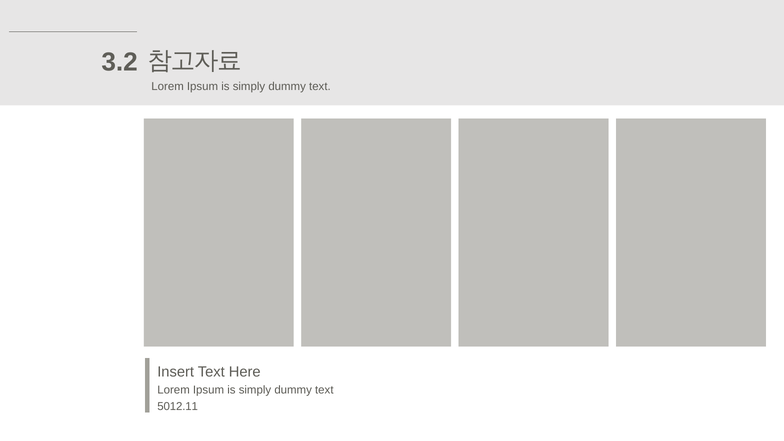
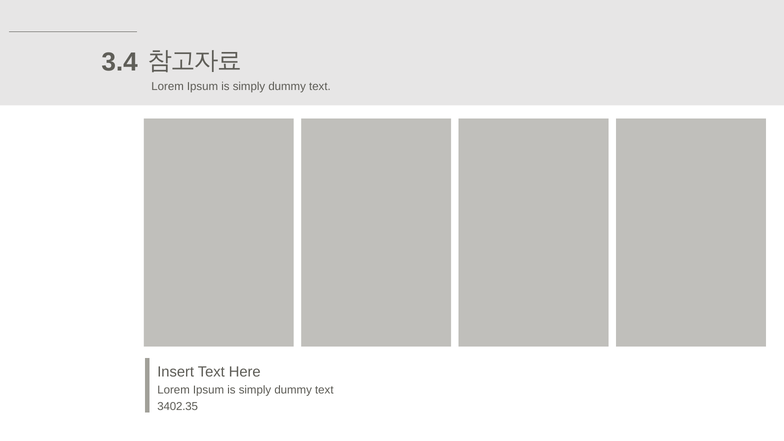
3.2: 3.2 -> 3.4
5012.11: 5012.11 -> 3402.35
